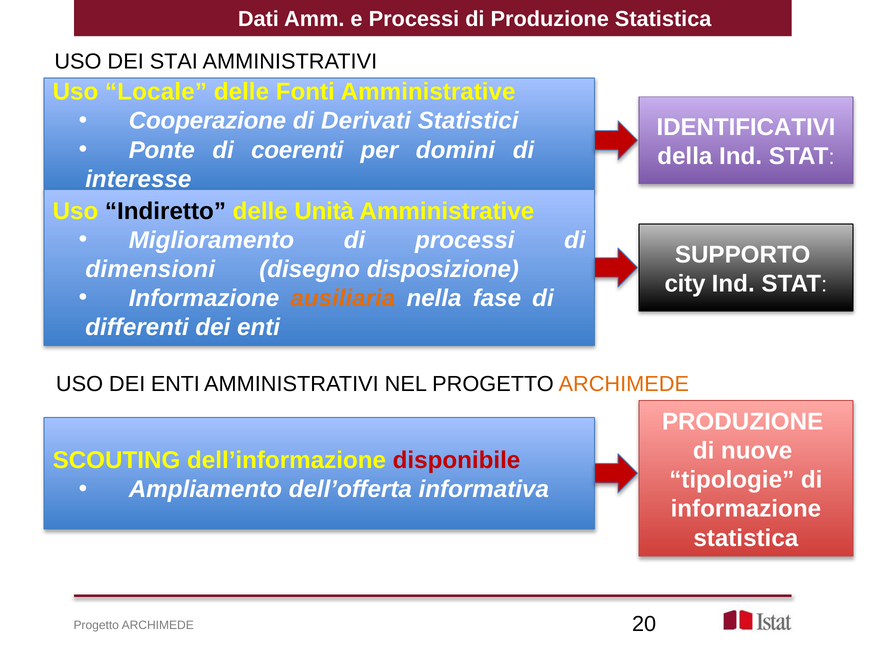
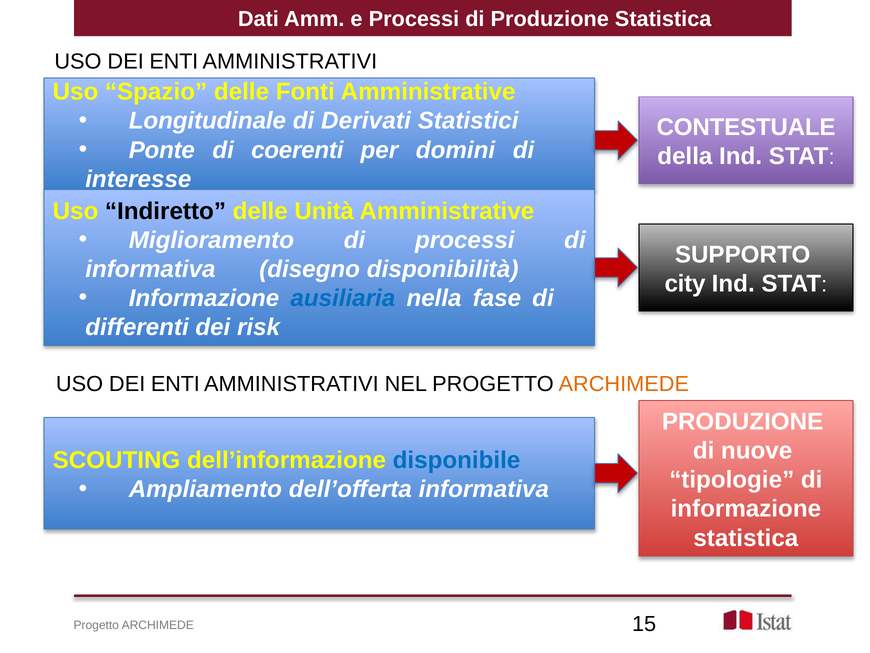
STAI at (174, 62): STAI -> ENTI
Locale: Locale -> Spazio
Cooperazione: Cooperazione -> Longitudinale
IDENTIFICATIVI: IDENTIFICATIVI -> CONTESTUALE
dimensioni at (150, 269): dimensioni -> informativa
disposizione: disposizione -> disponibilità
ausiliaria colour: orange -> blue
enti at (259, 327): enti -> risk
disponibile colour: red -> blue
20: 20 -> 15
